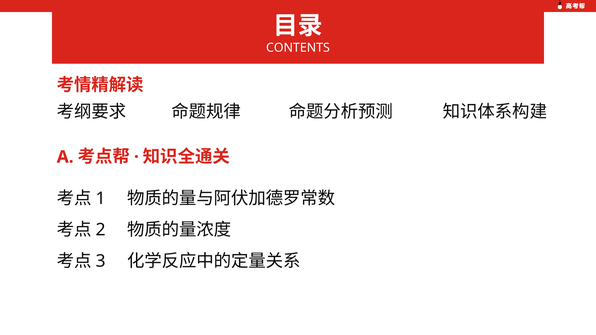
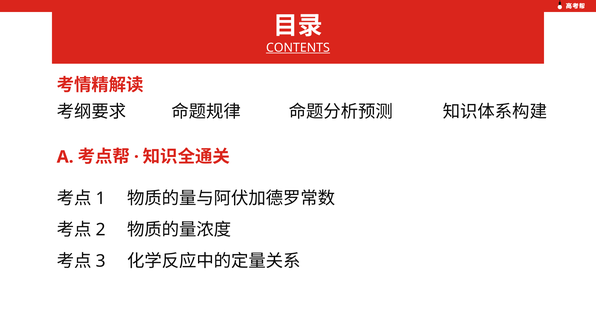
CONTENTS underline: none -> present
